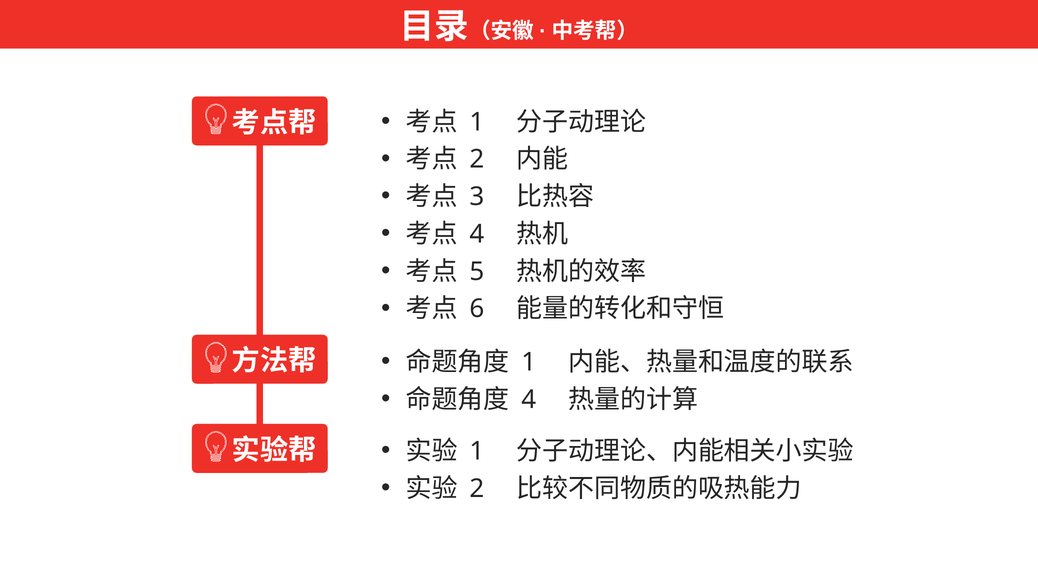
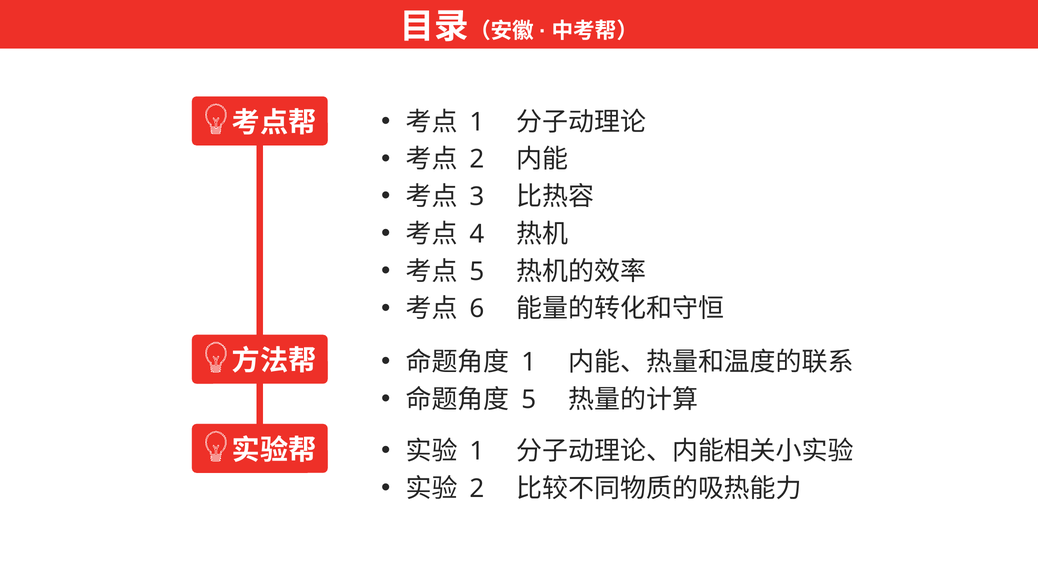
4 at (529, 399): 4 -> 5
